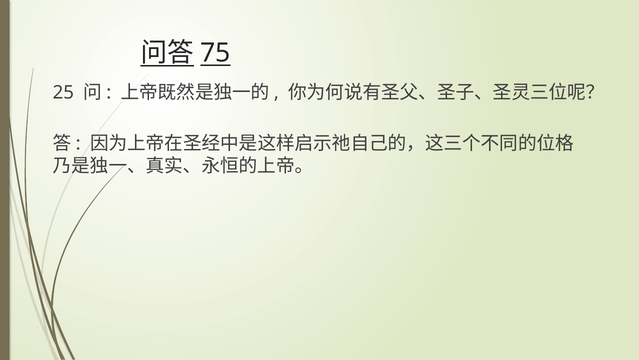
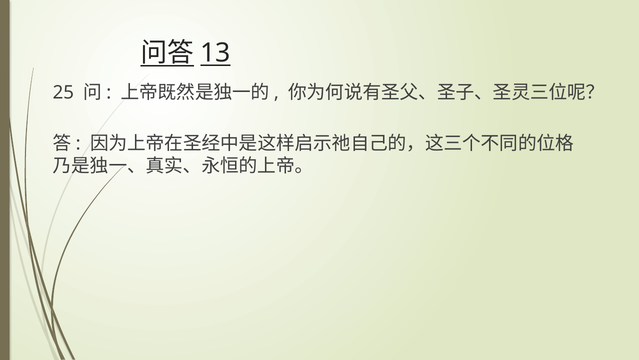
75: 75 -> 13
